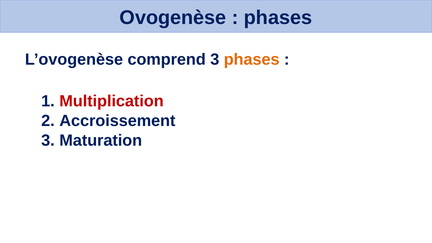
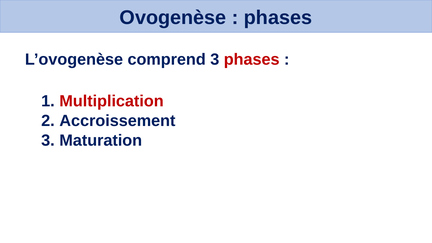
phases at (252, 59) colour: orange -> red
